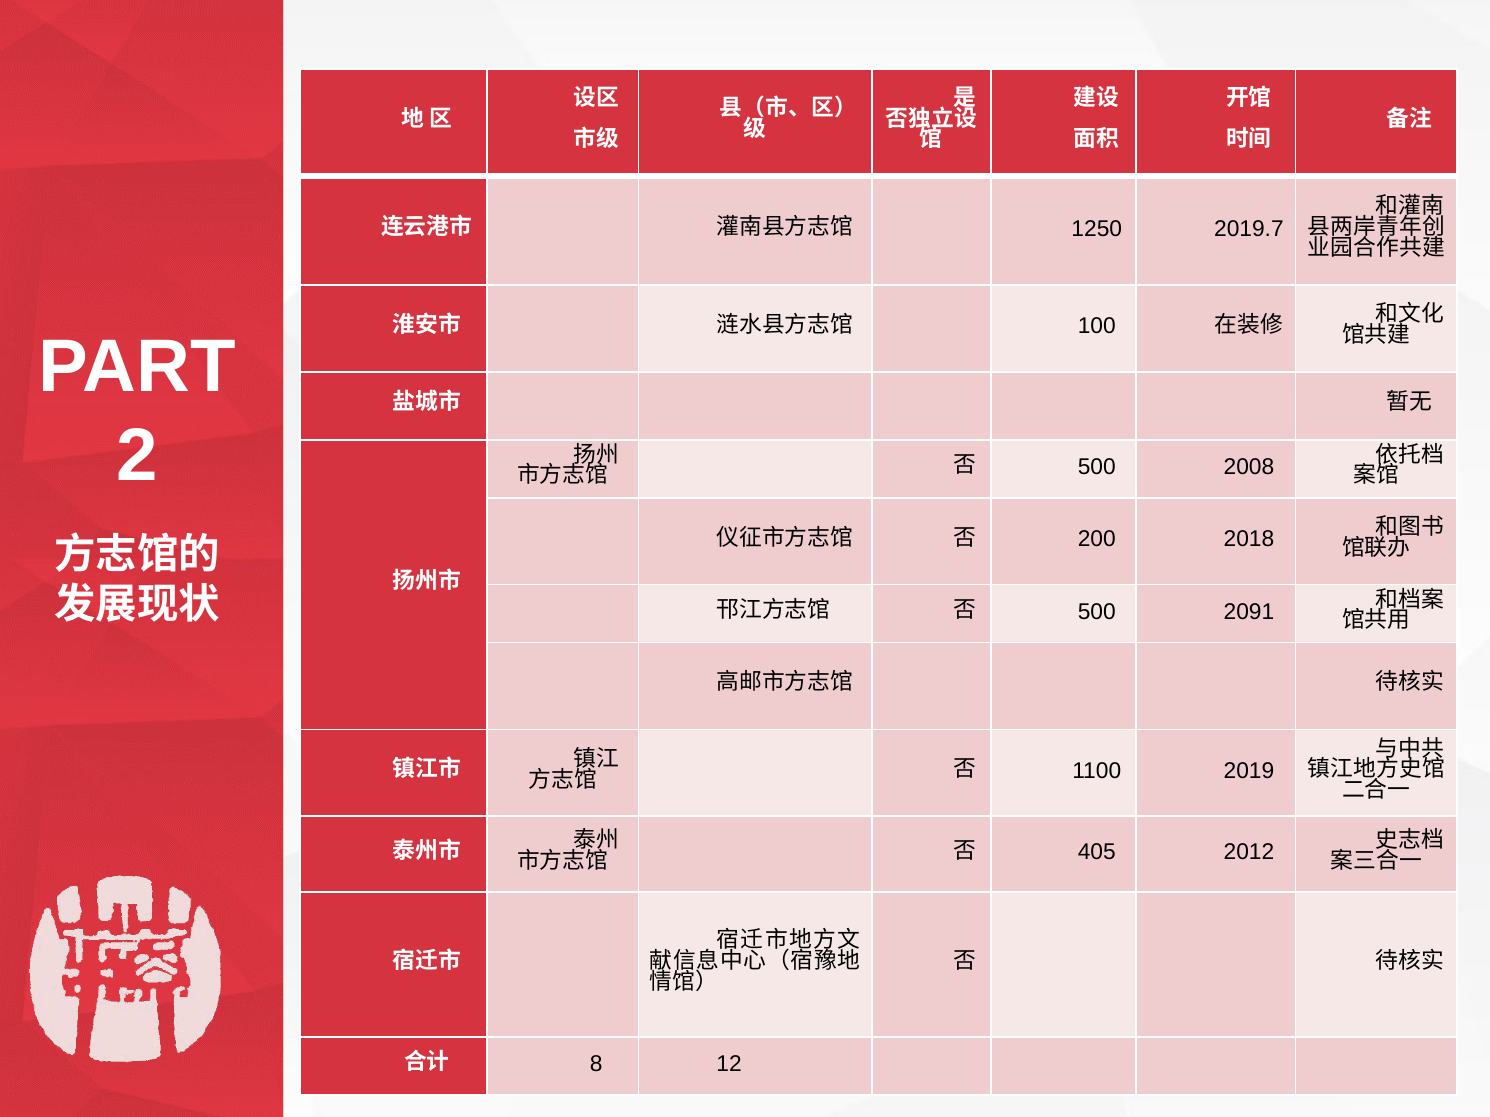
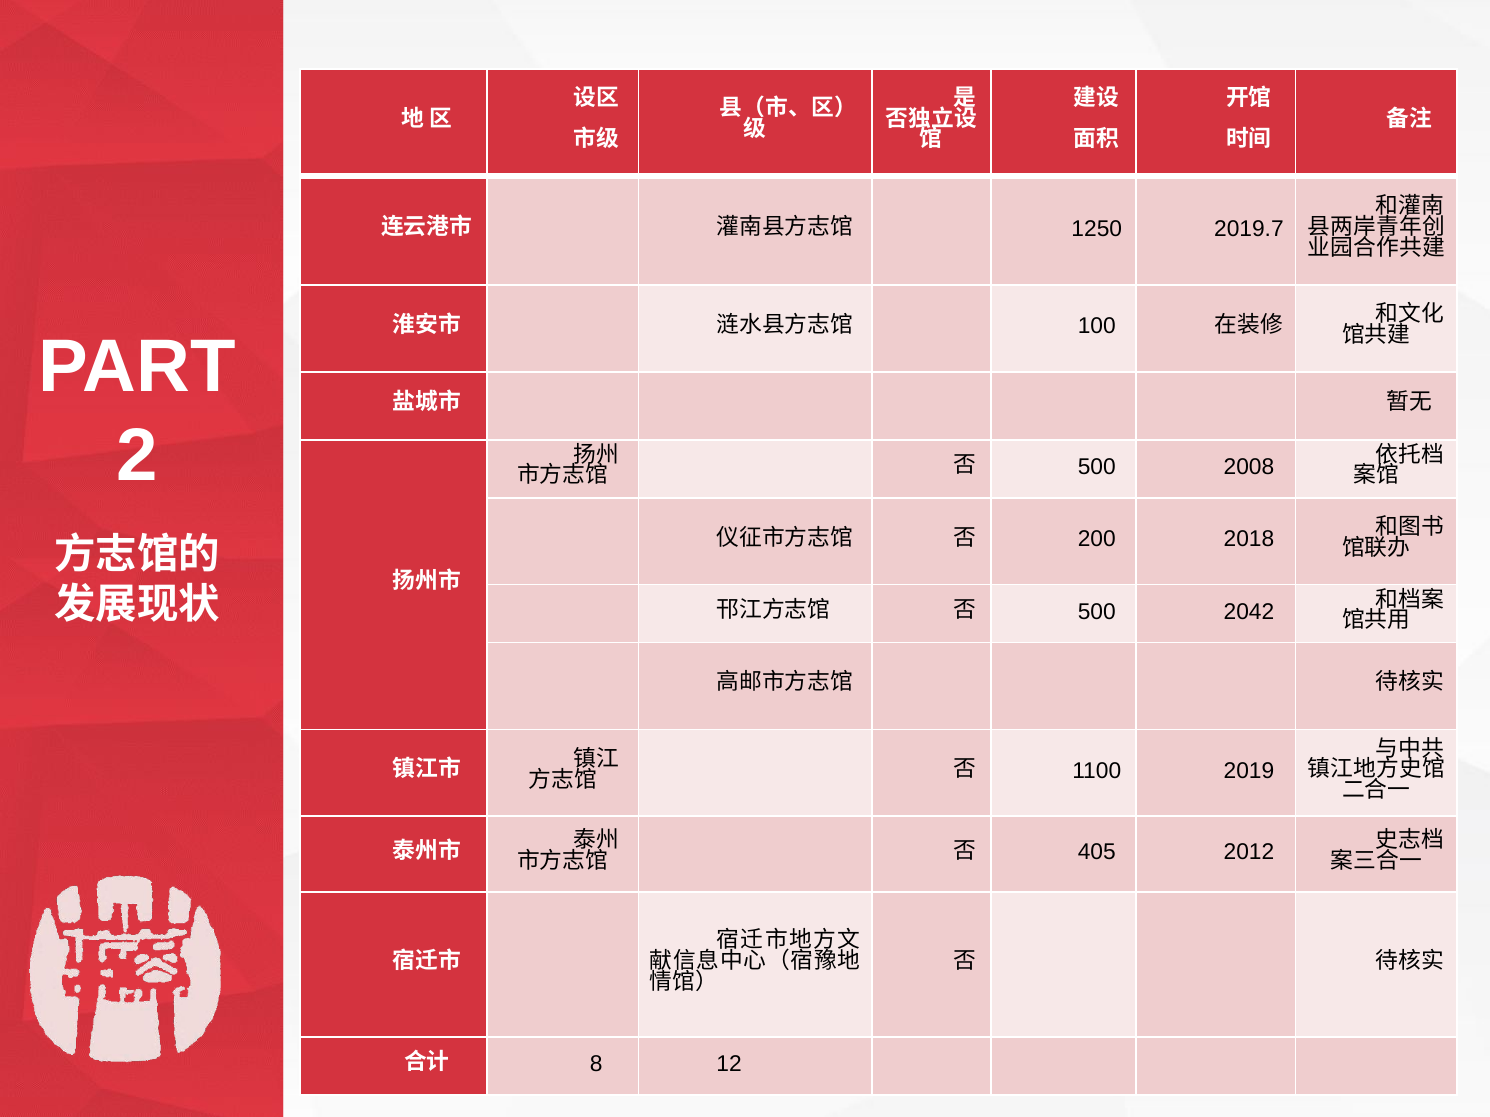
2091: 2091 -> 2042
